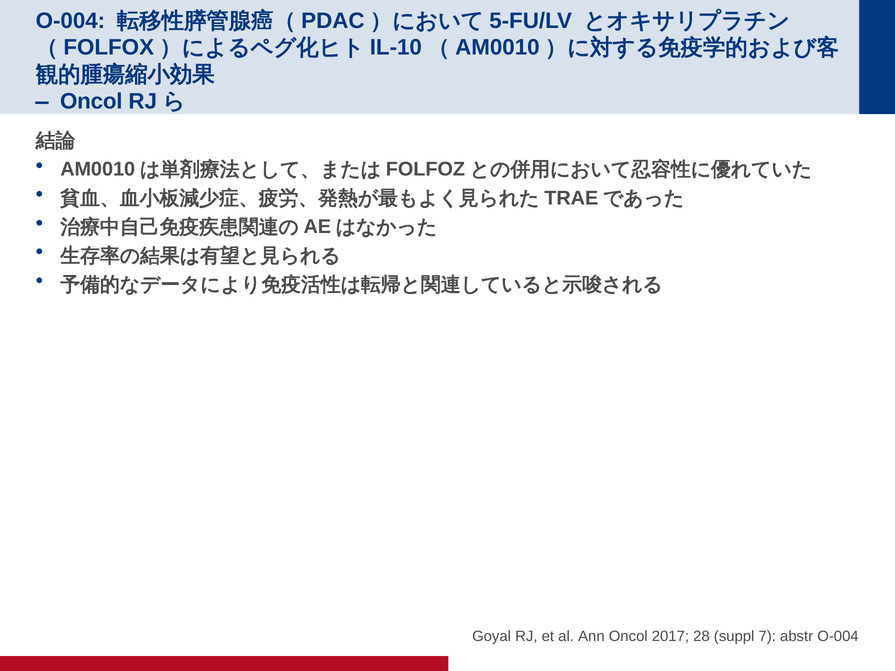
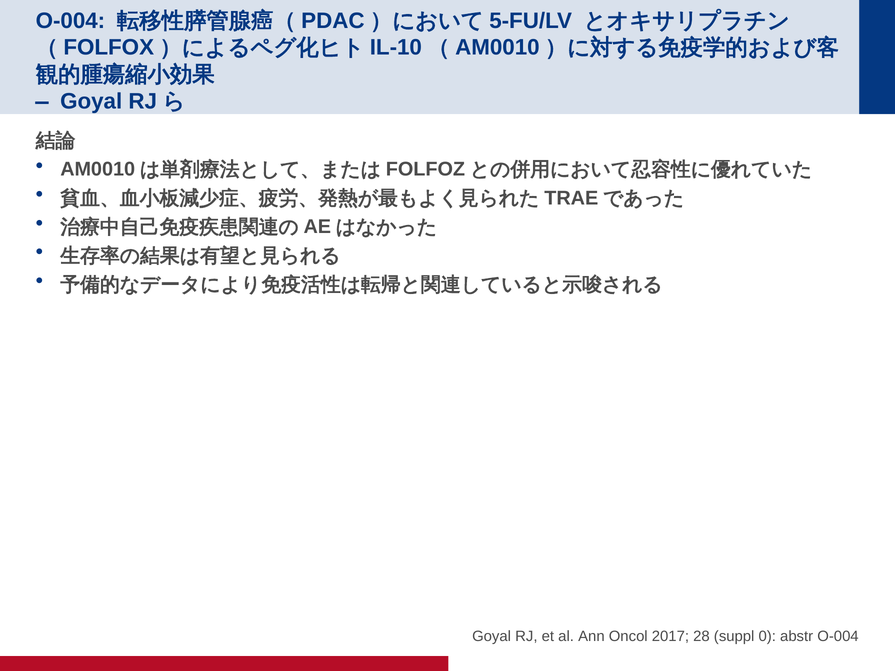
Oncol at (91, 101): Oncol -> Goyal
7: 7 -> 0
